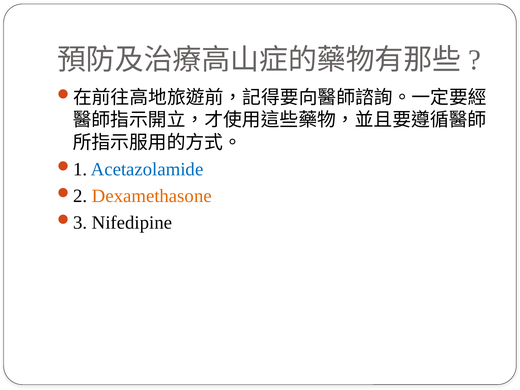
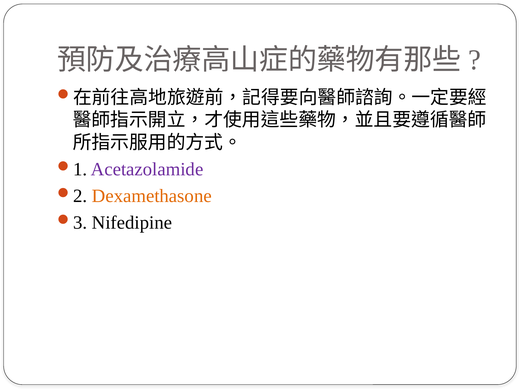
Acetazolamide colour: blue -> purple
